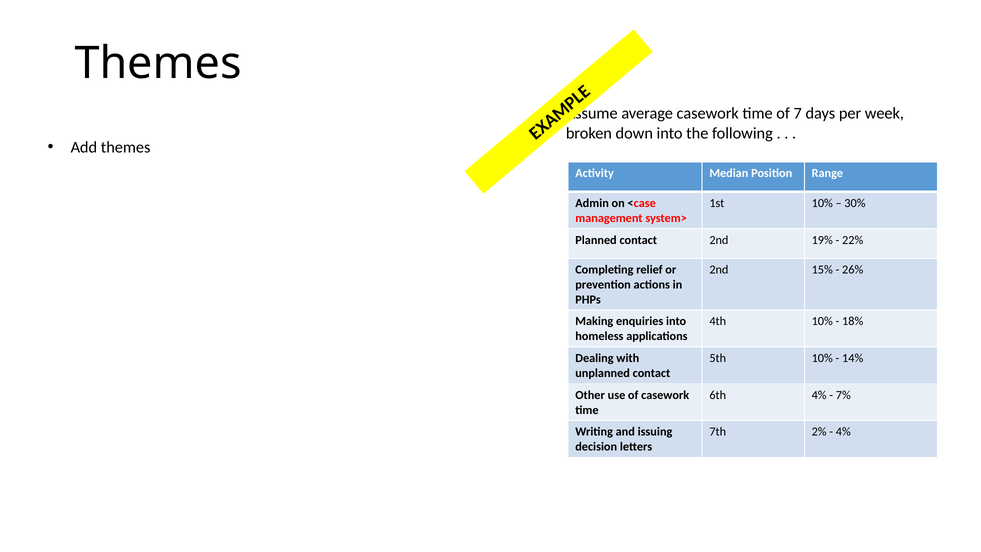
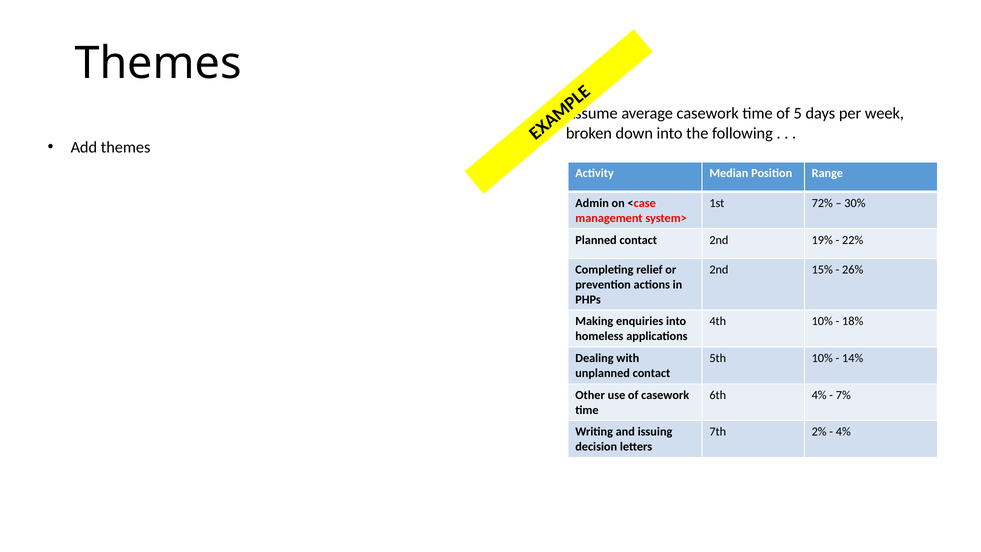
7: 7 -> 5
1st 10%: 10% -> 72%
